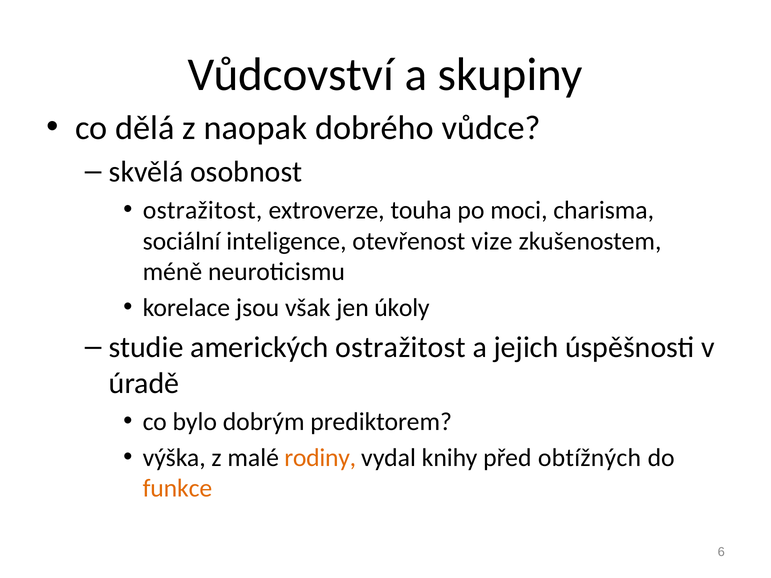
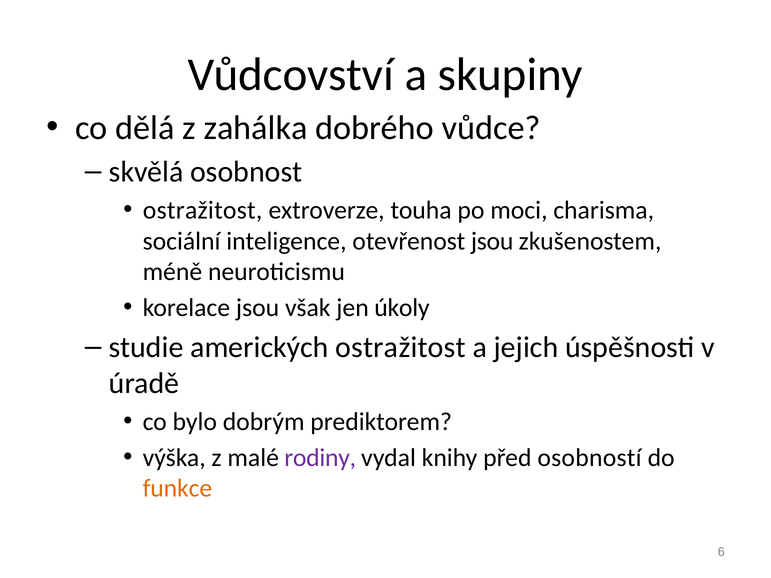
naopak: naopak -> zahálka
otevřenost vize: vize -> jsou
rodiny colour: orange -> purple
obtížných: obtížných -> osobností
